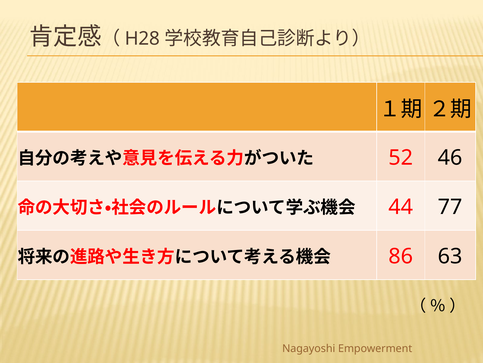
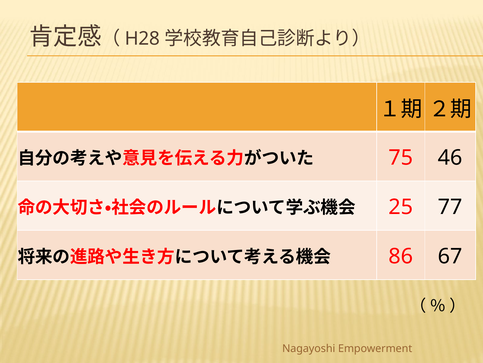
52: 52 -> 75
44: 44 -> 25
63: 63 -> 67
